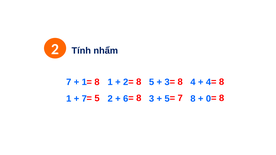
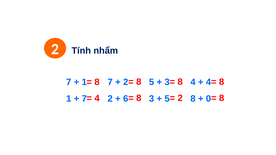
1 1: 1 -> 7
7 at (180, 98): 7 -> 2
5 at (97, 98): 5 -> 4
